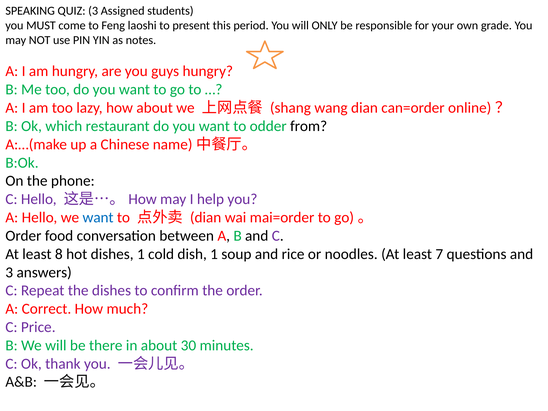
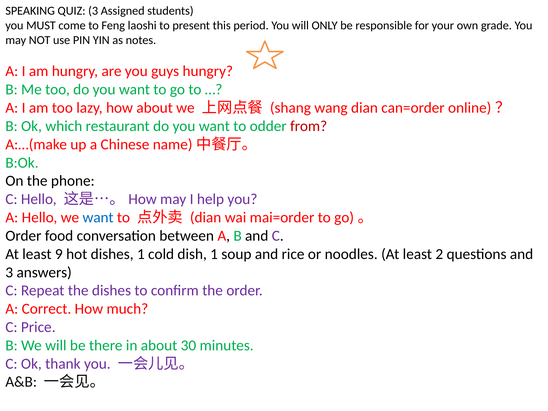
from colour: black -> red
8: 8 -> 9
7: 7 -> 2
